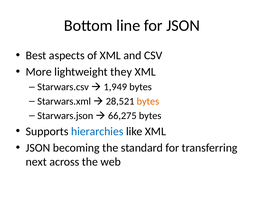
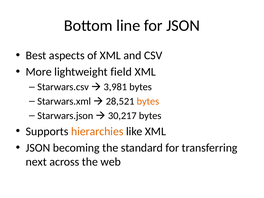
they: they -> field
1,949: 1,949 -> 3,981
66,275: 66,275 -> 30,217
hierarchies colour: blue -> orange
